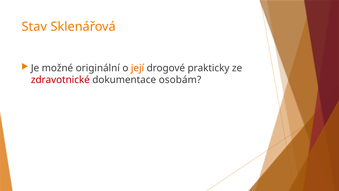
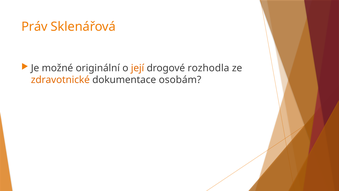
Stav: Stav -> Práv
prakticky: prakticky -> rozhodla
zdravotnické colour: red -> orange
